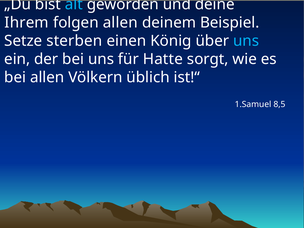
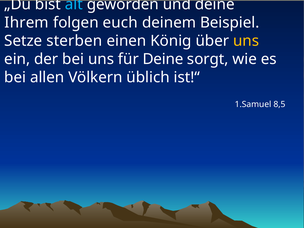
folgen allen: allen -> euch
uns at (246, 41) colour: light blue -> yellow
für Hatte: Hatte -> Deine
